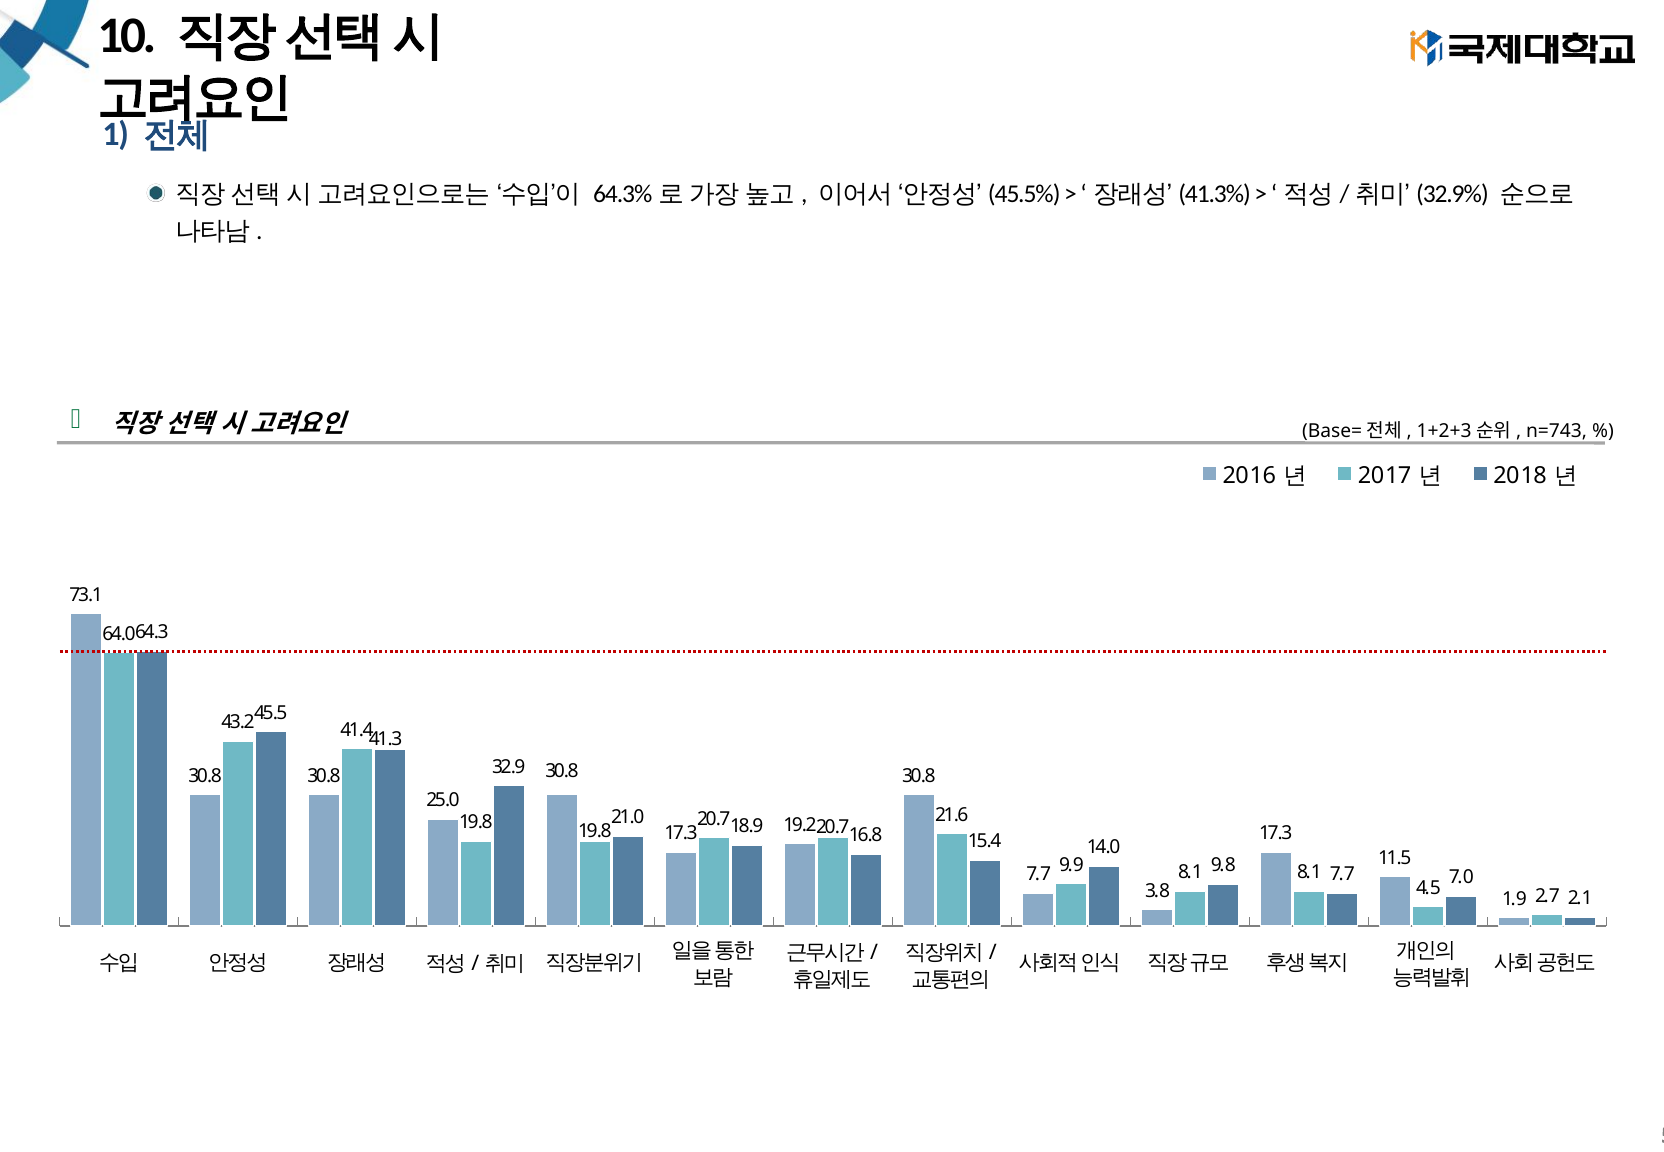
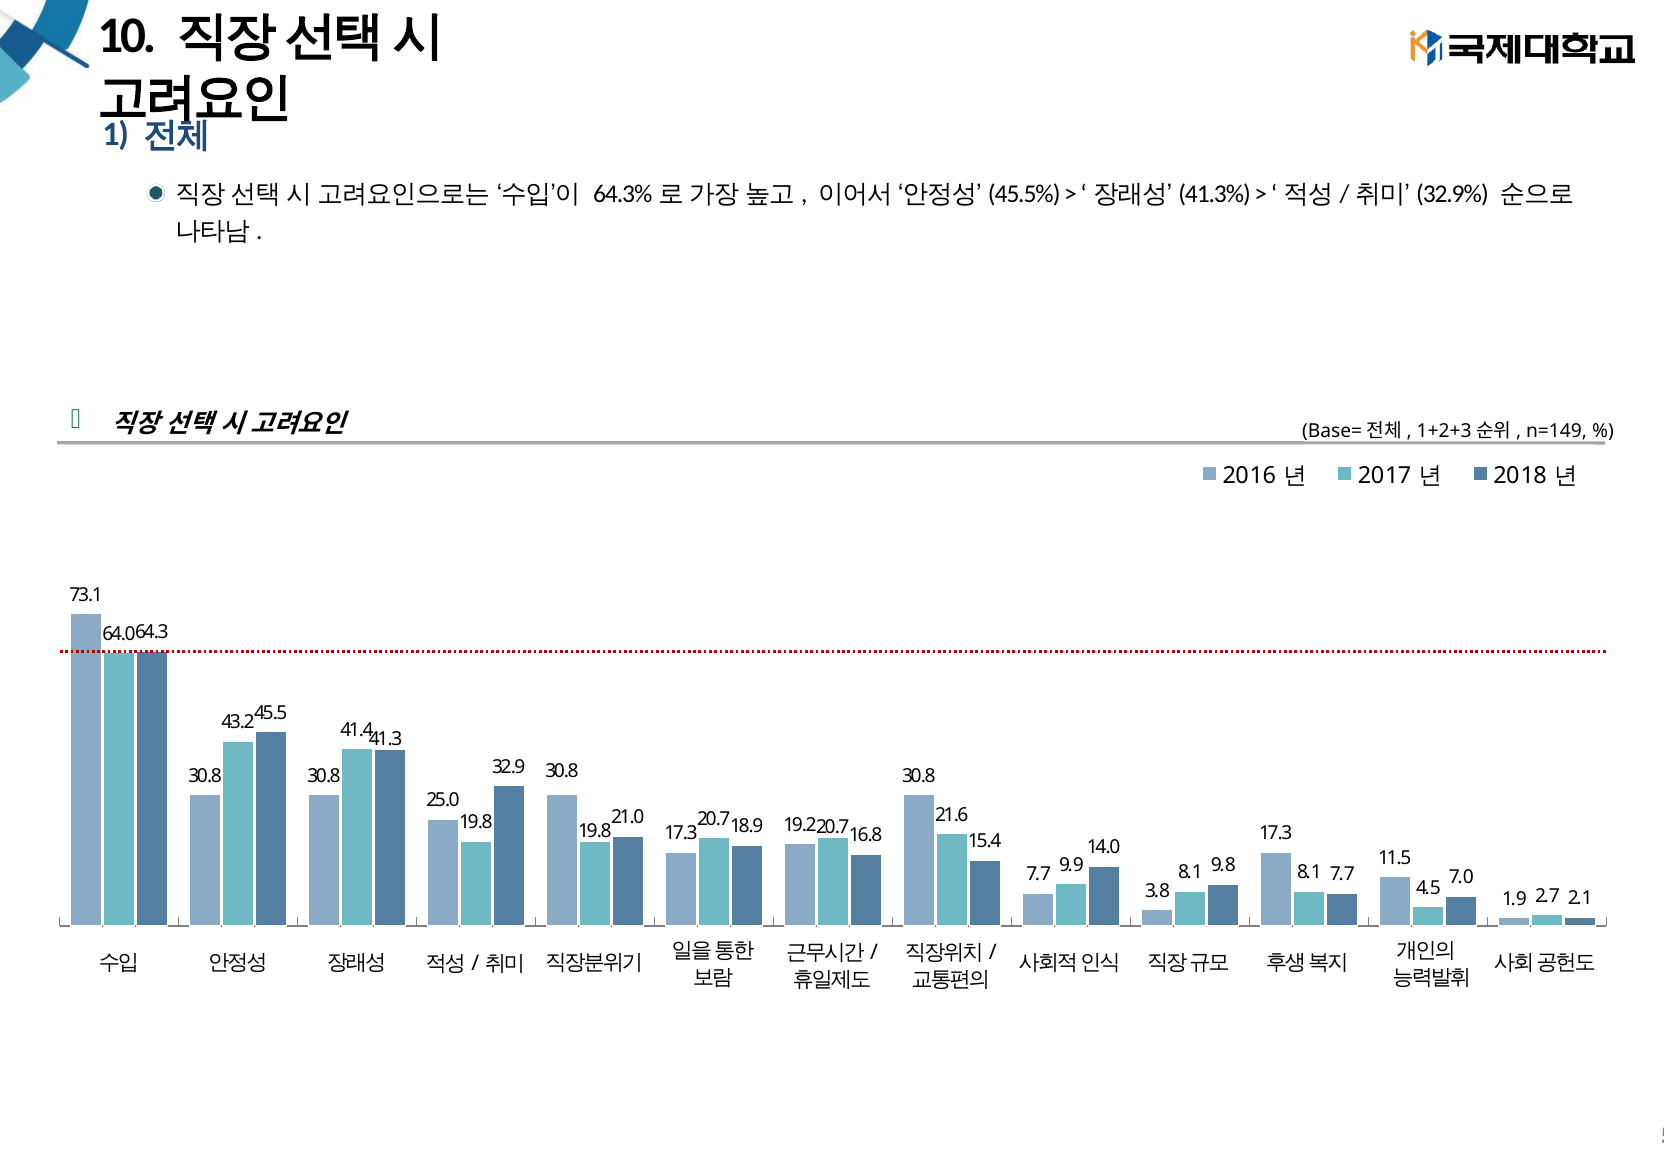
n=743: n=743 -> n=149
